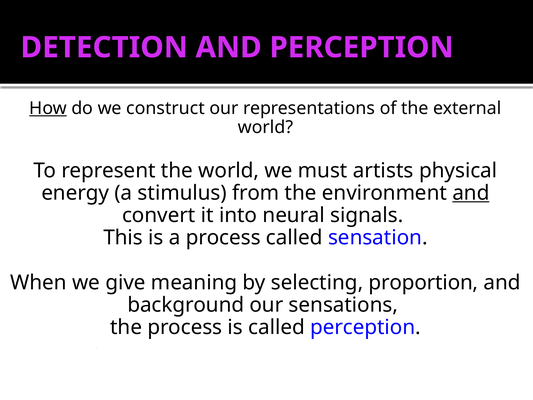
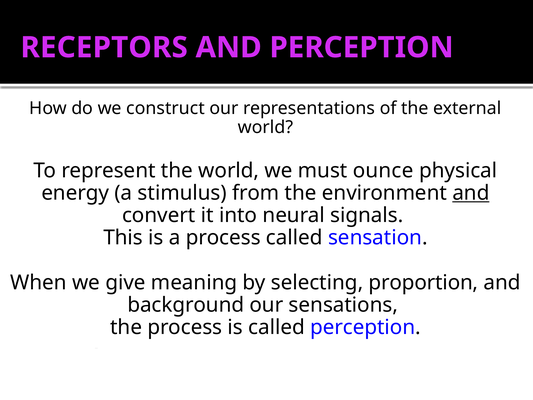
DETECTION: DETECTION -> RECEPTORS
How underline: present -> none
artists: artists -> ounce
